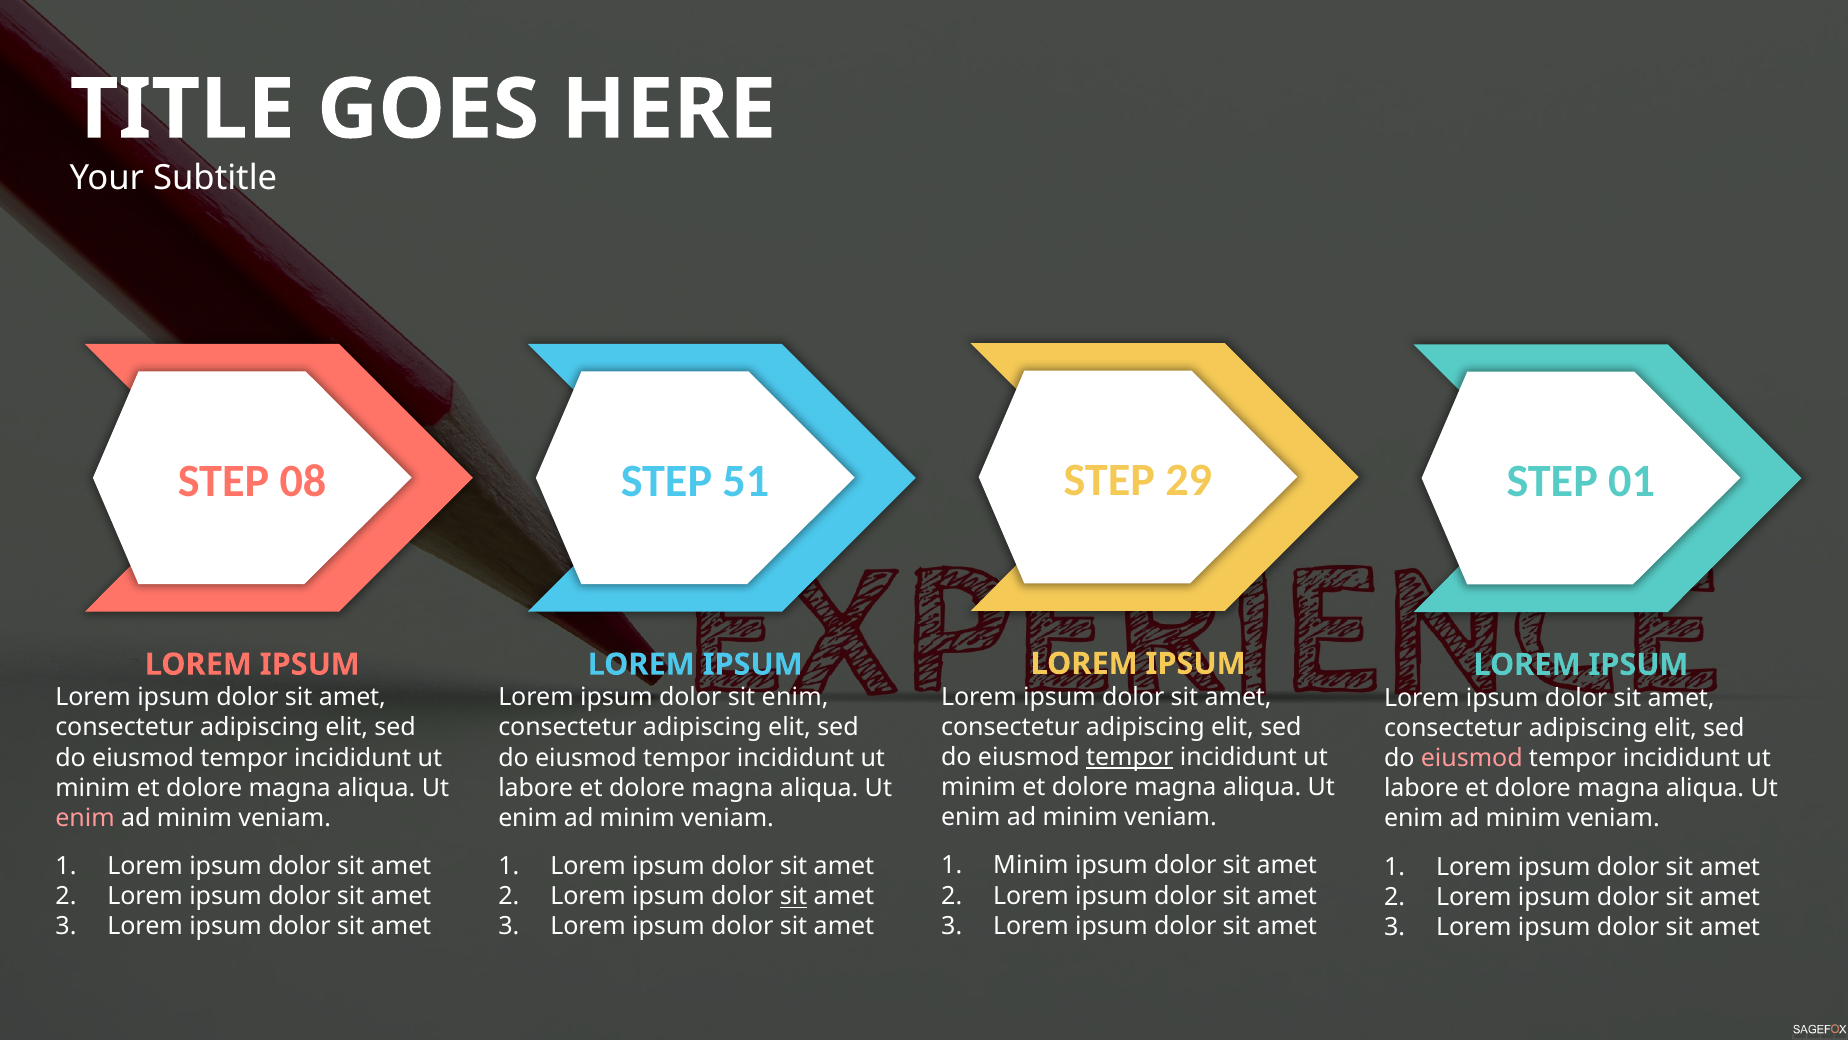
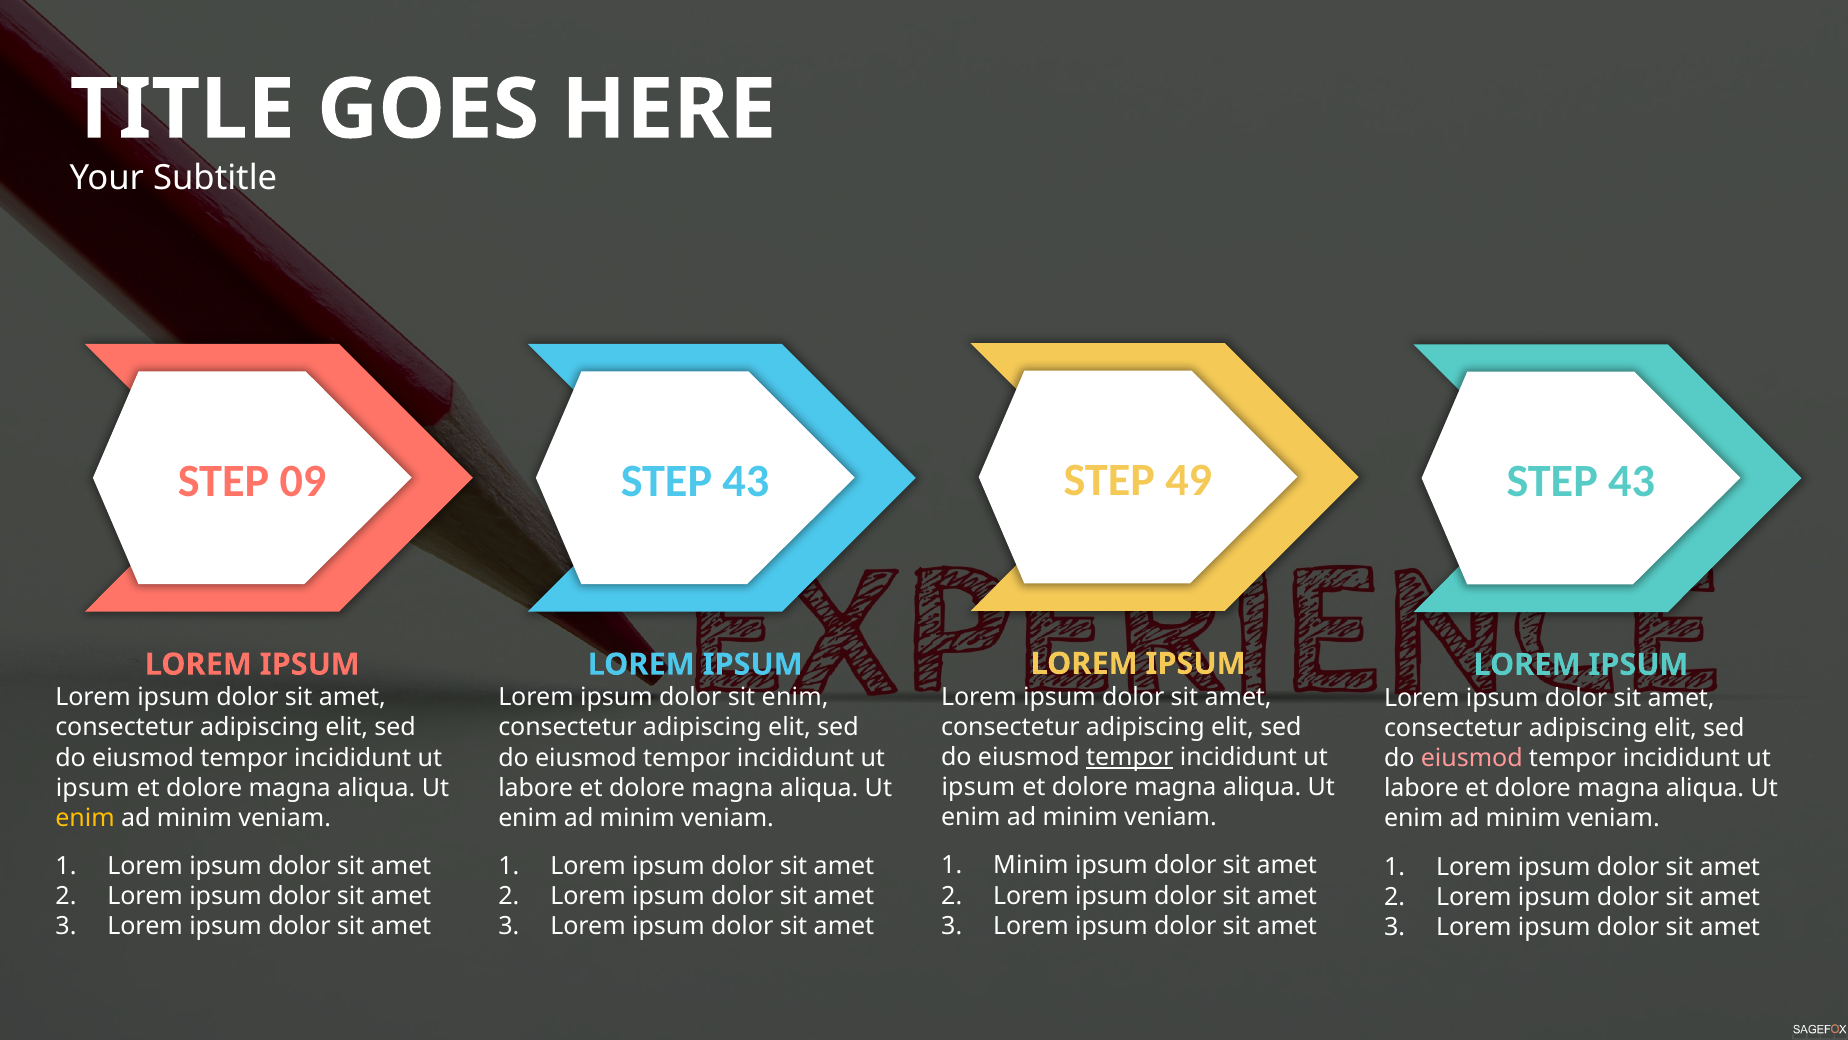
29: 29 -> 49
08: 08 -> 09
51 at (746, 481): 51 -> 43
01 at (1632, 481): 01 -> 43
minim at (979, 787): minim -> ipsum
minim at (93, 787): minim -> ipsum
enim at (85, 818) colour: pink -> yellow
sit at (794, 896) underline: present -> none
